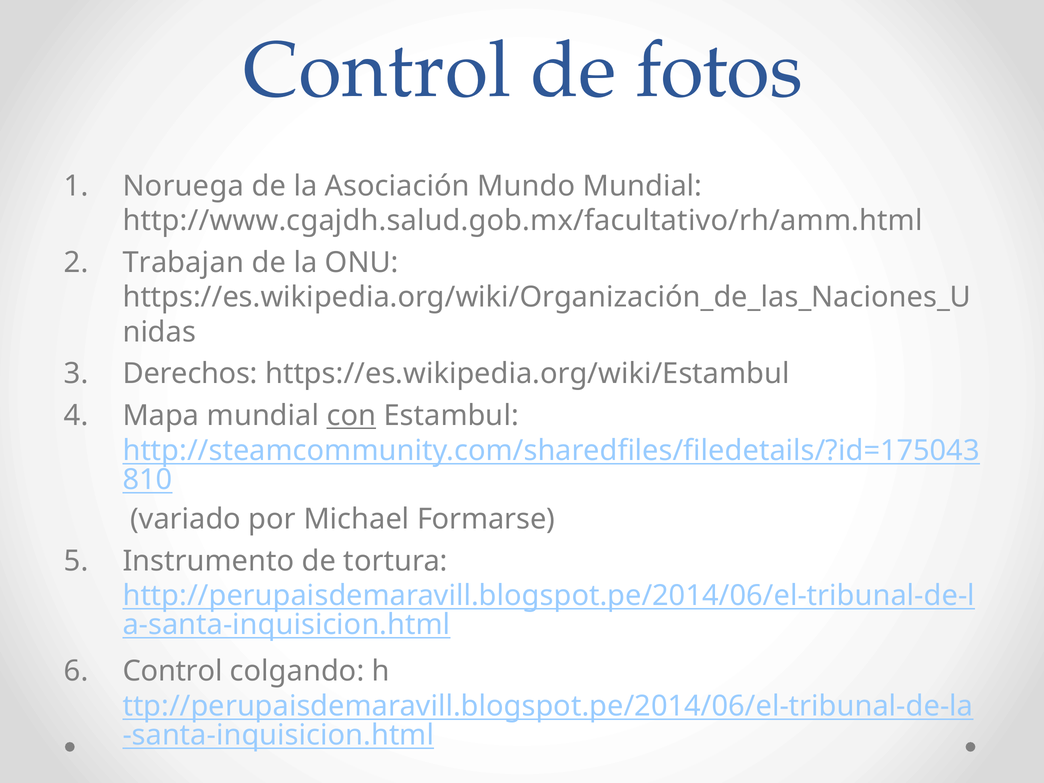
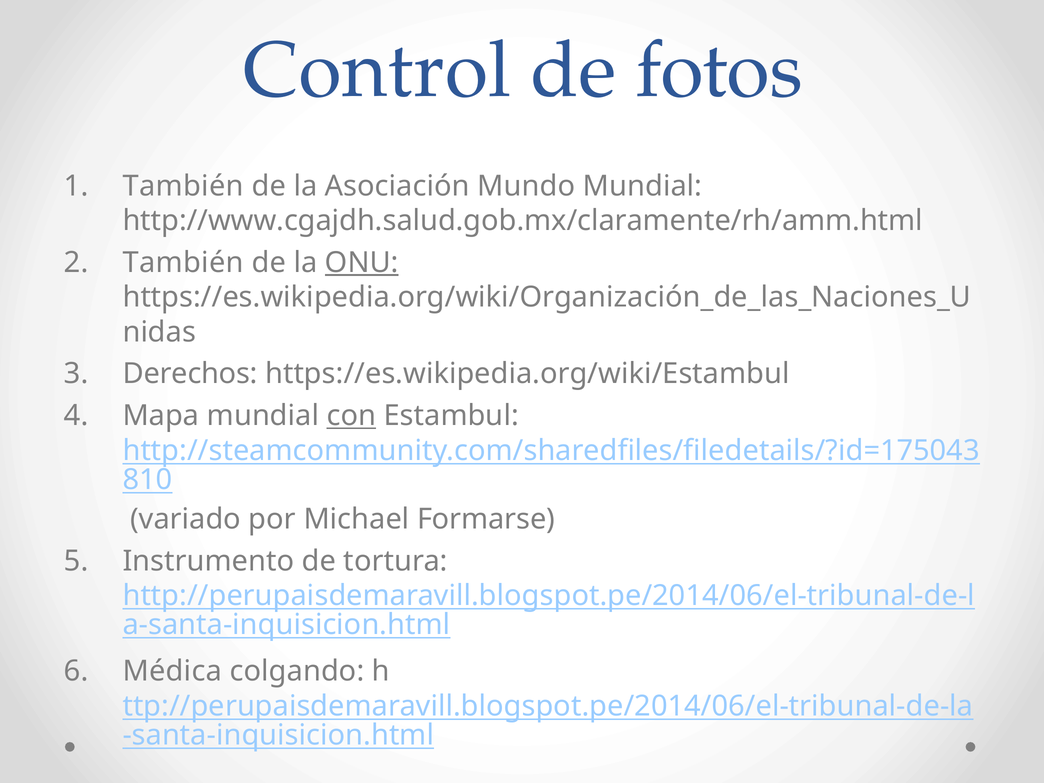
Noruega at (183, 186): Noruega -> También
http://www.cgajdh.salud.gob.mx/facultativo/rh/amm.html: http://www.cgajdh.salud.gob.mx/facultativo/rh/amm.html -> http://www.cgajdh.salud.gob.mx/claramente/rh/amm.html
Trabajan at (183, 263): Trabajan -> También
ONU underline: none -> present
Control at (173, 671): Control -> Médica
